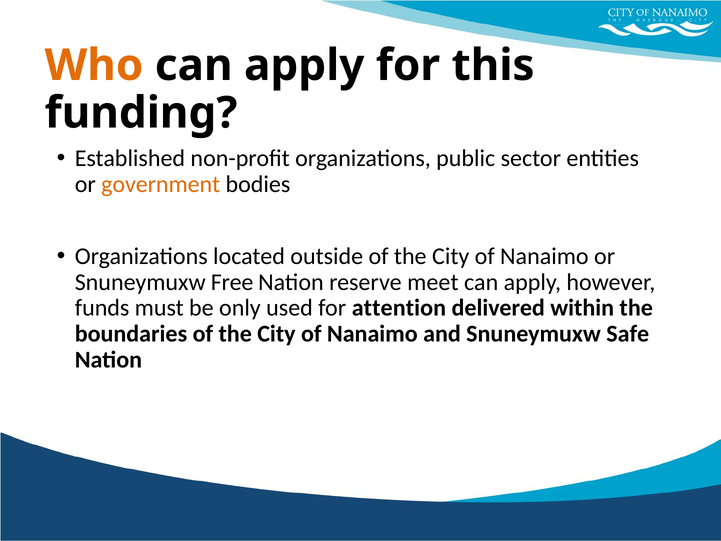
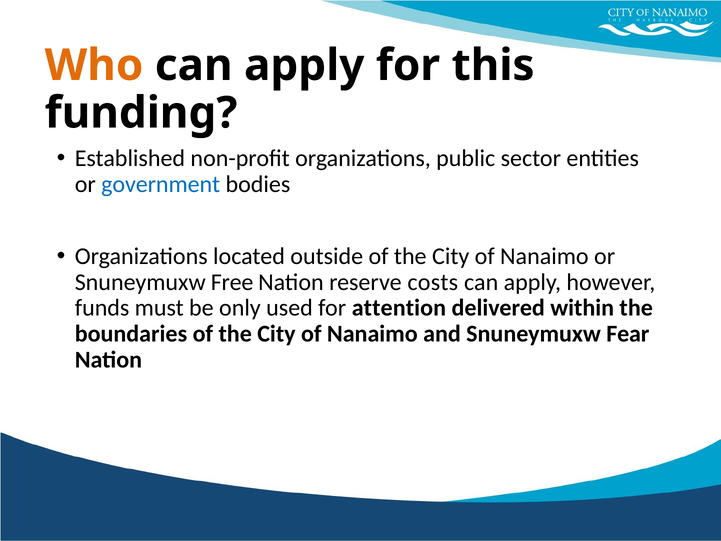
government colour: orange -> blue
meet: meet -> costs
Safe: Safe -> Fear
